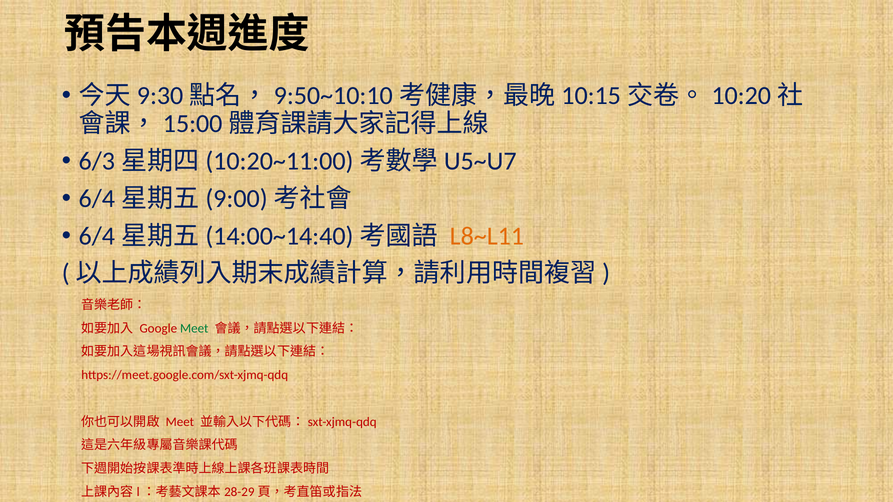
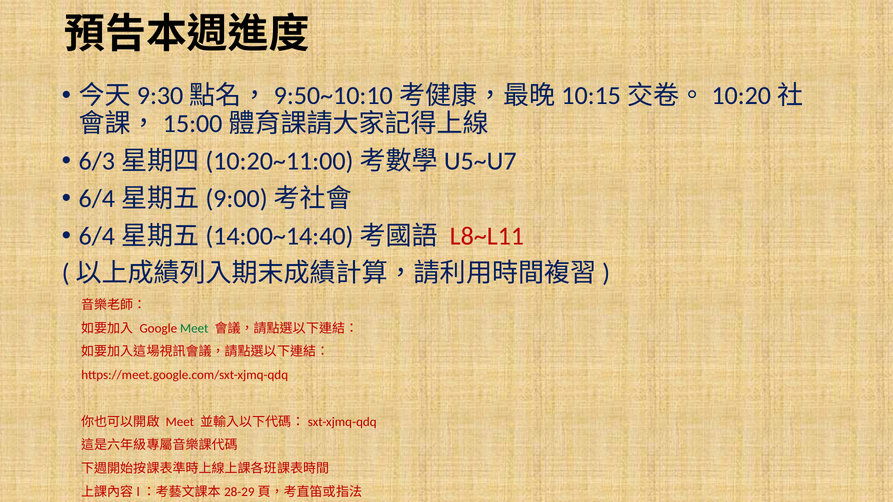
L8~L11 colour: orange -> red
